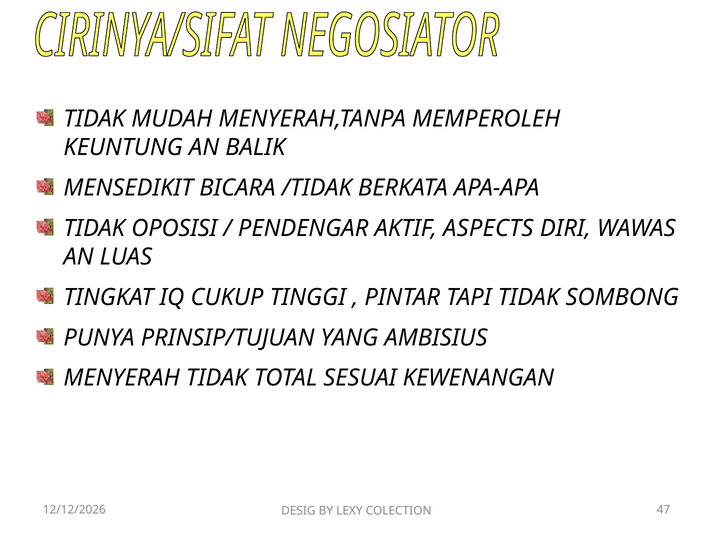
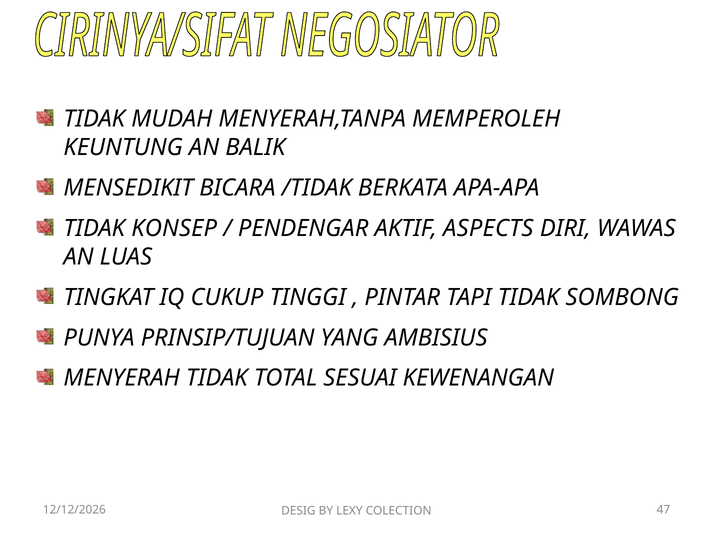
OPOSISI: OPOSISI -> KONSEP
